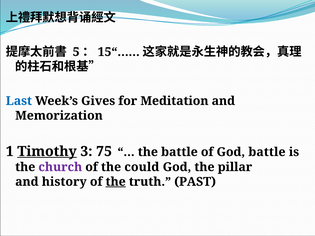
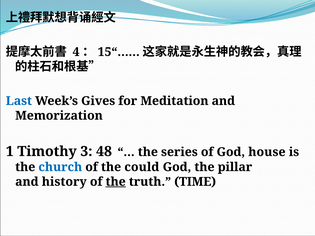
5: 5 -> 4
Timothy underline: present -> none
75: 75 -> 48
the battle: battle -> series
God battle: battle -> house
church colour: purple -> blue
PAST: PAST -> TIME
